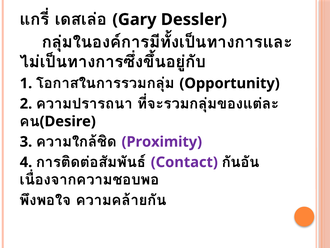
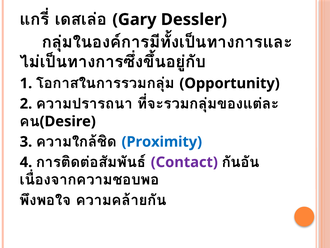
Proximity colour: purple -> blue
